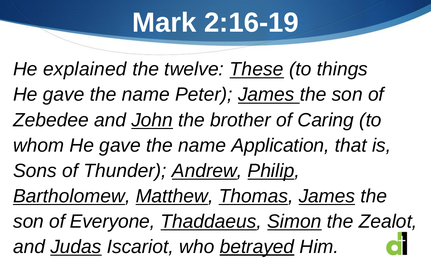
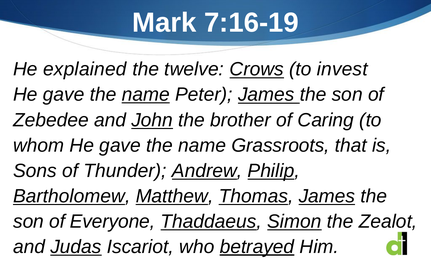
2:16-19: 2:16-19 -> 7:16-19
These: These -> Crows
things: things -> invest
name at (146, 94) underline: none -> present
Application: Application -> Grassroots
